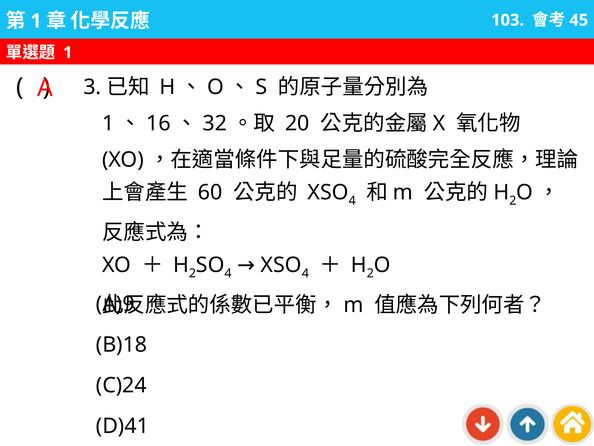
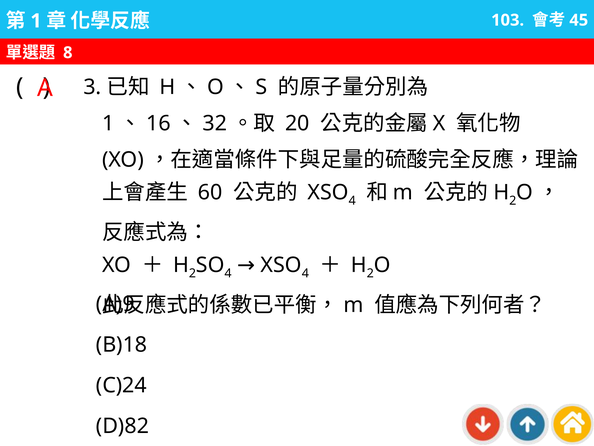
1 at (68, 53): 1 -> 8
D)41: D)41 -> D)82
